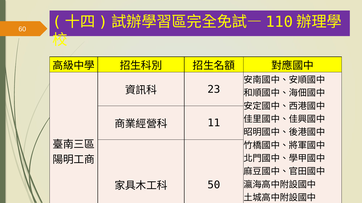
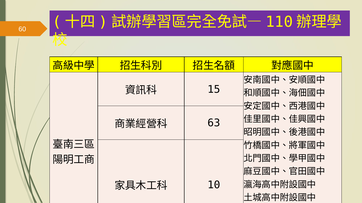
23: 23 -> 15
11: 11 -> 63
50: 50 -> 10
